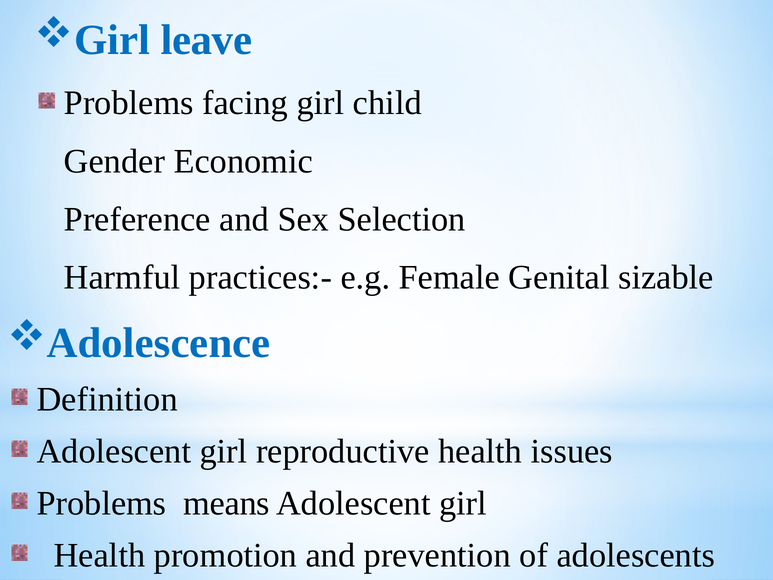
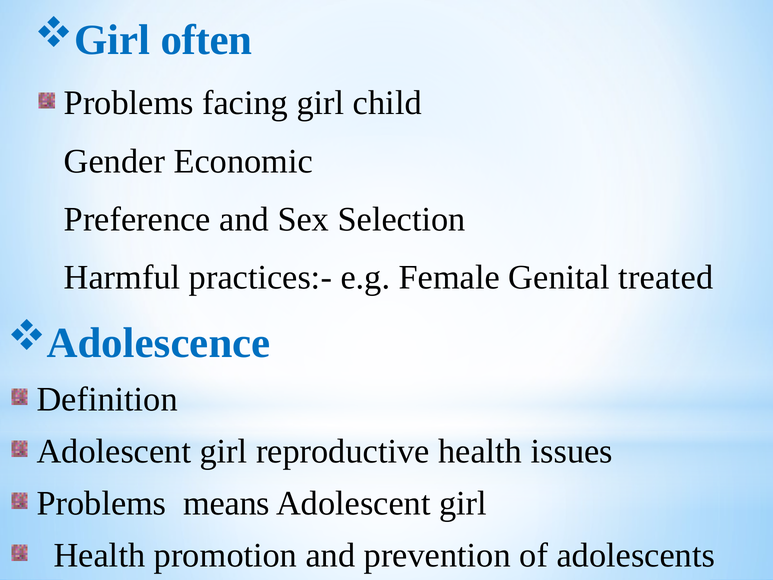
leave: leave -> often
sizable: sizable -> treated
